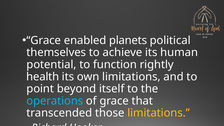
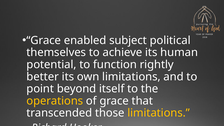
planets: planets -> subject
health: health -> better
operations colour: light blue -> yellow
